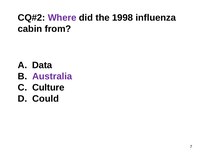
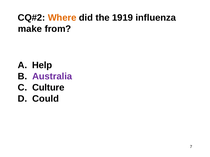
Where colour: purple -> orange
1998: 1998 -> 1919
cabin: cabin -> make
Data: Data -> Help
